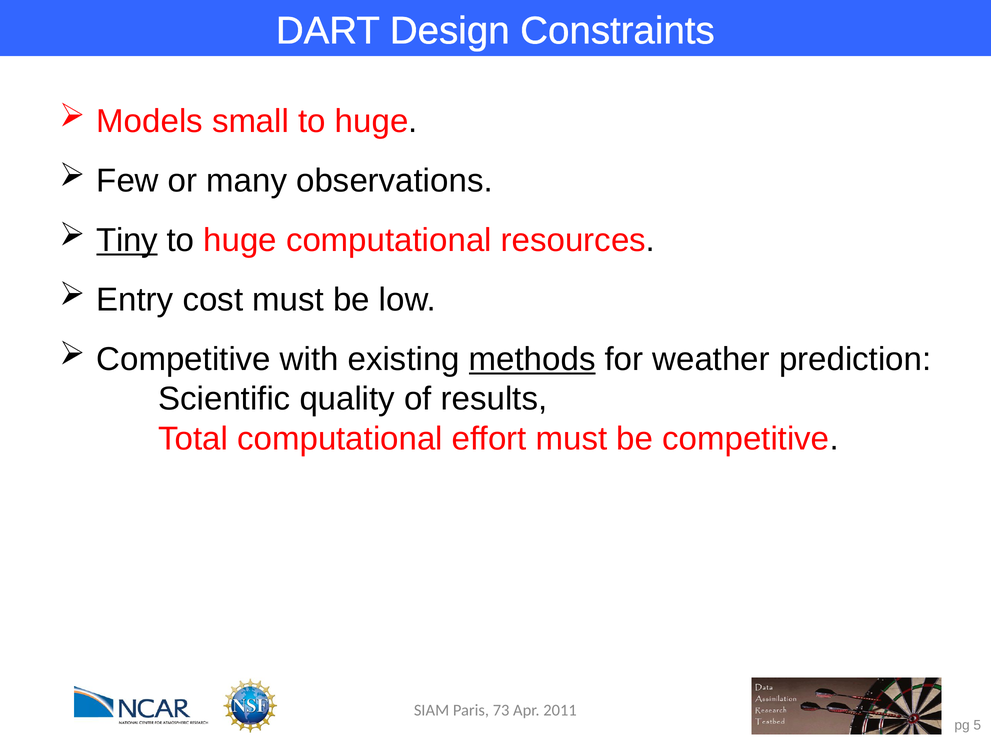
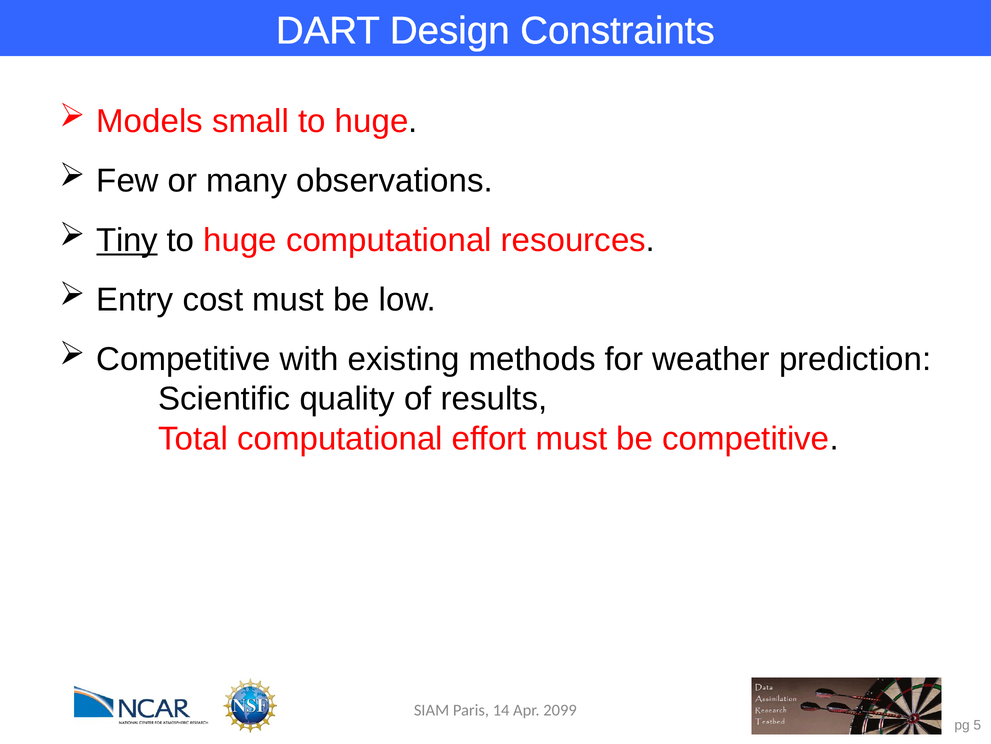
methods underline: present -> none
73: 73 -> 14
2011: 2011 -> 2099
